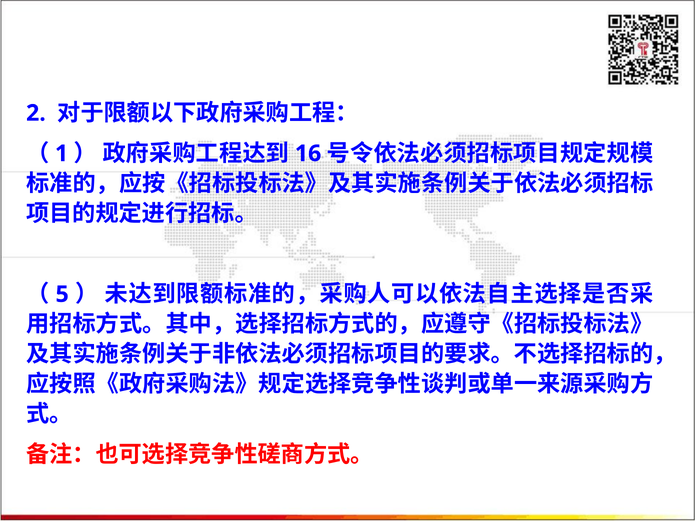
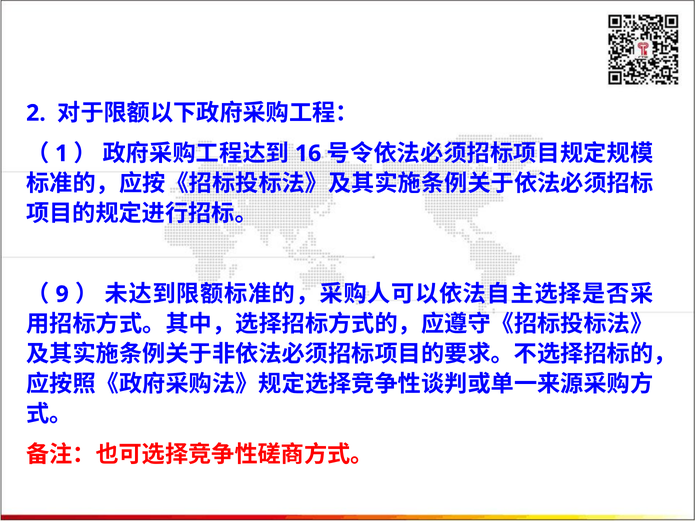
5: 5 -> 9
